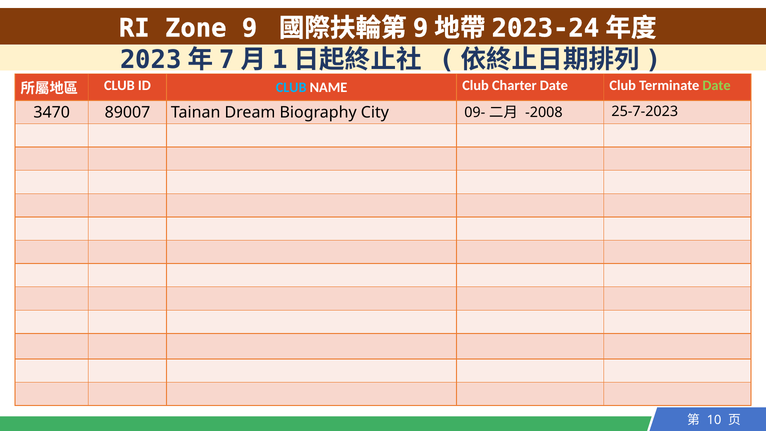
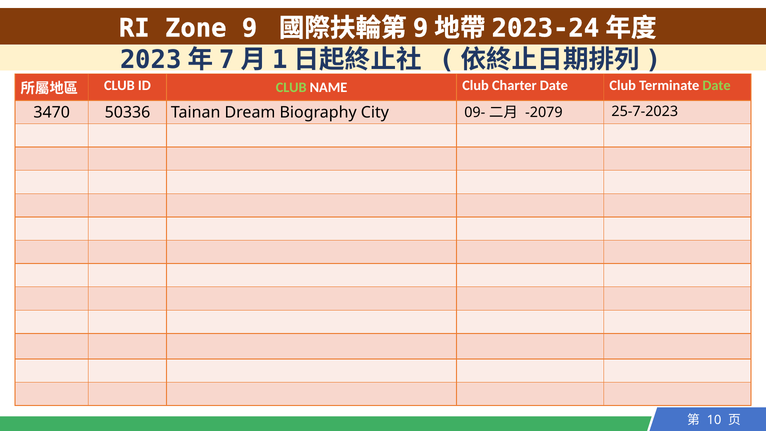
CLUB at (291, 87) colour: light blue -> light green
89007: 89007 -> 50336
-2008: -2008 -> -2079
